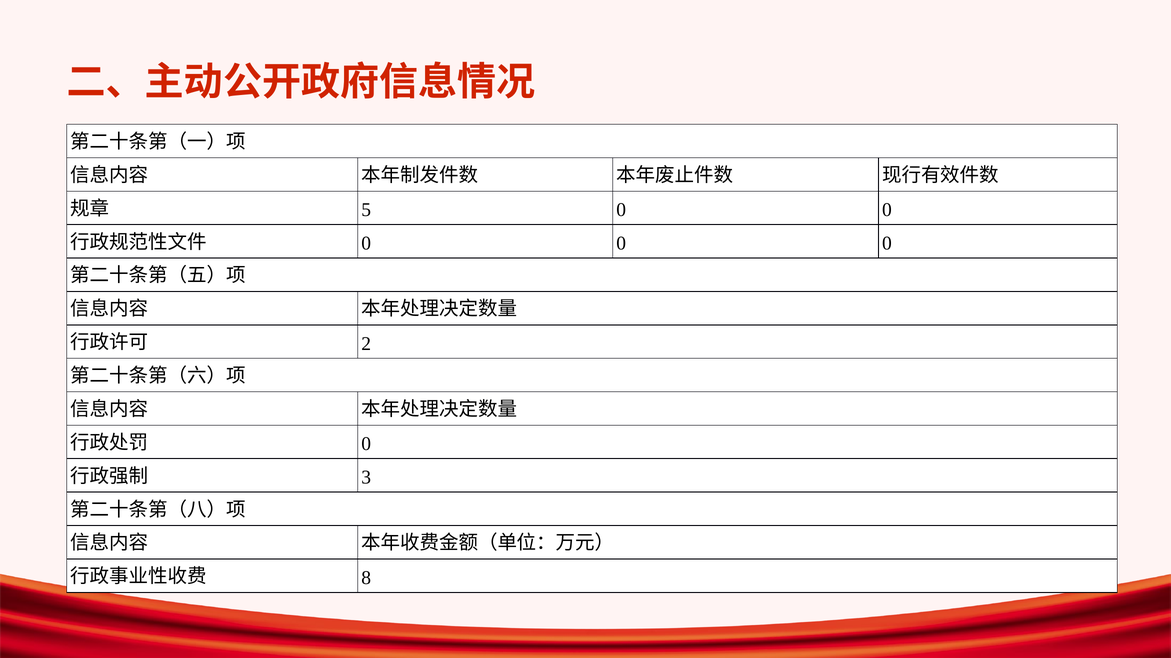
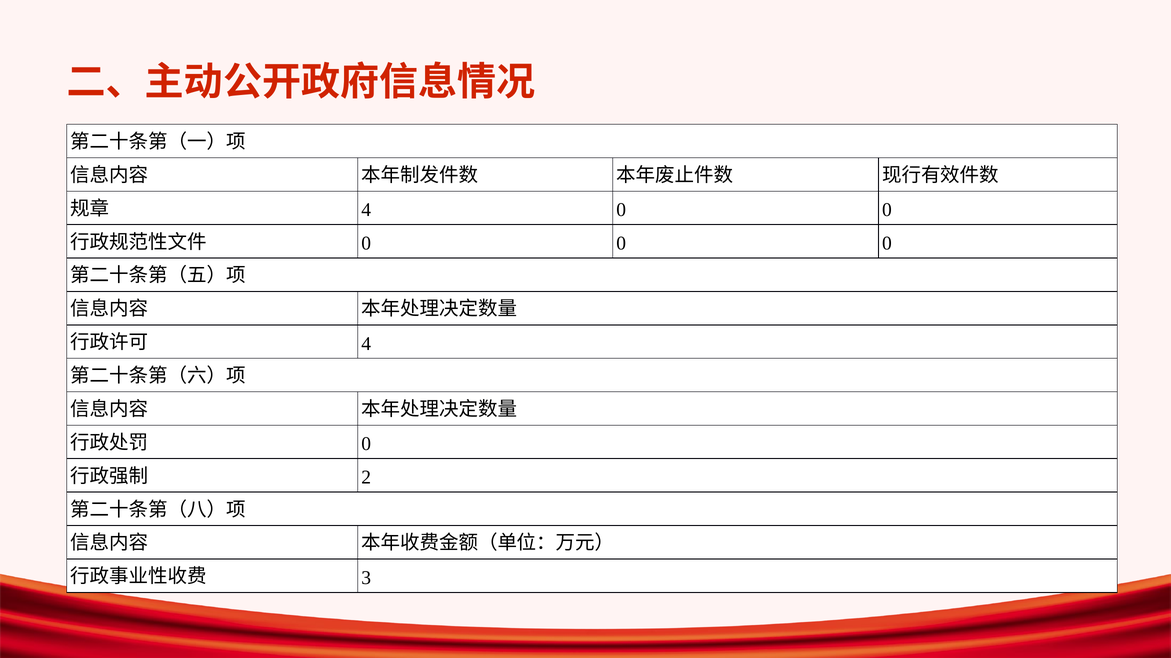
5 at (366, 210): 5 -> 4
2 at (366, 344): 2 -> 4
3: 3 -> 2
8: 8 -> 3
